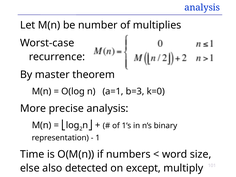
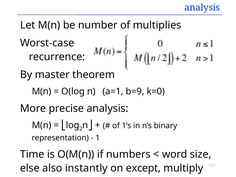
b=3: b=3 -> b=9
detected: detected -> instantly
